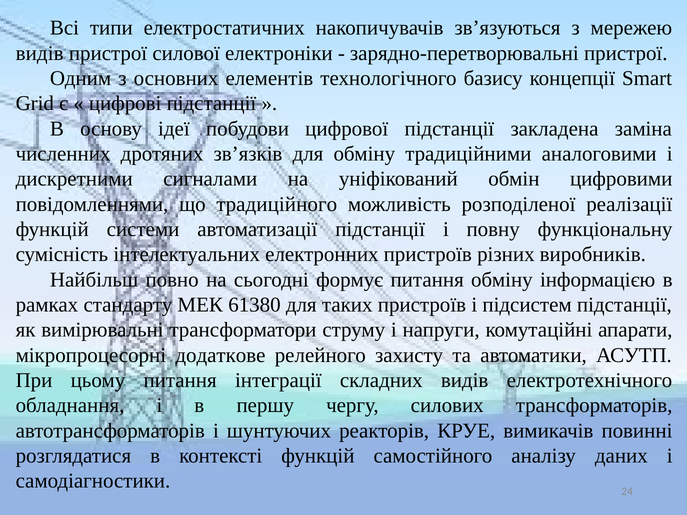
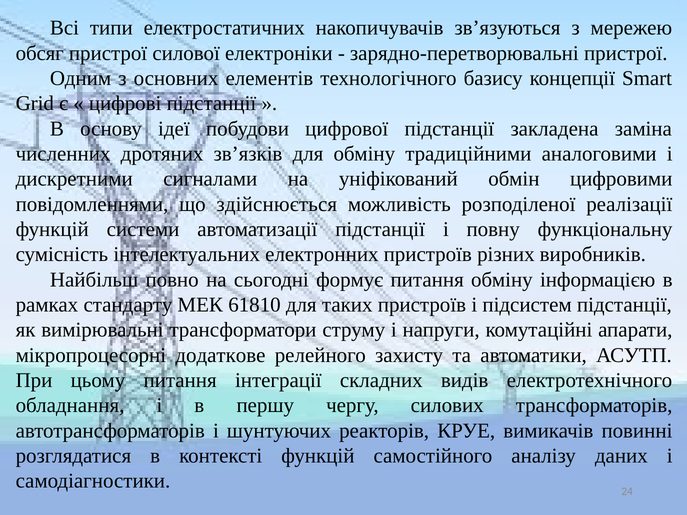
видів at (40, 53): видів -> обсяг
традиційного: традиційного -> здійснюється
61380: 61380 -> 61810
